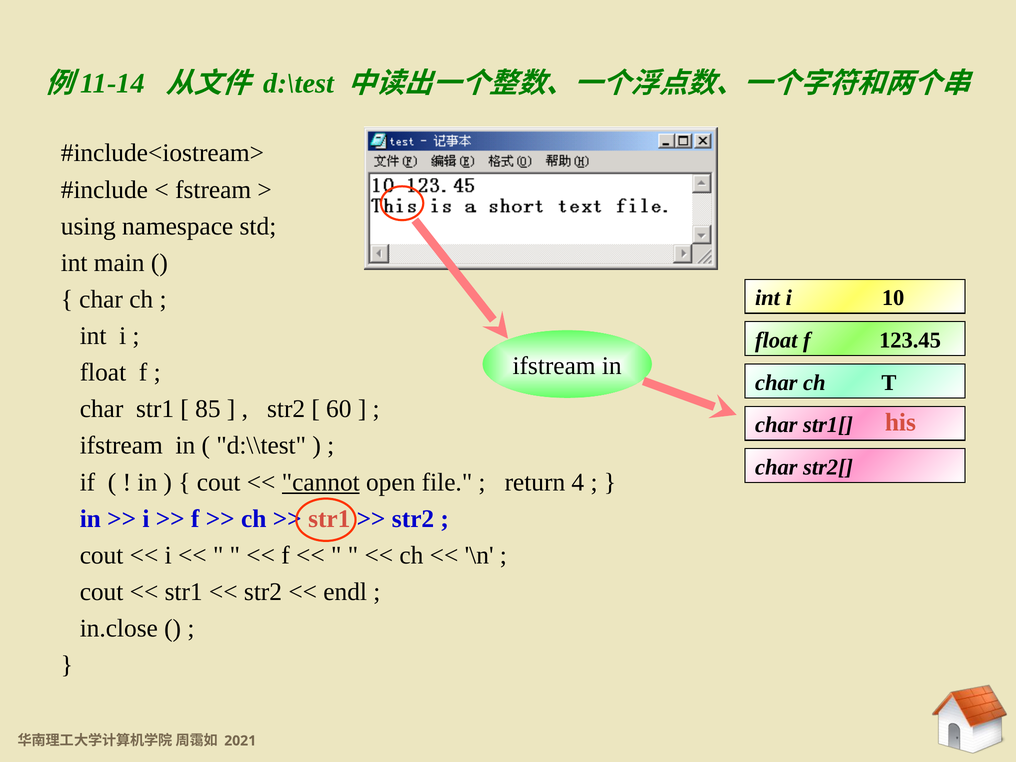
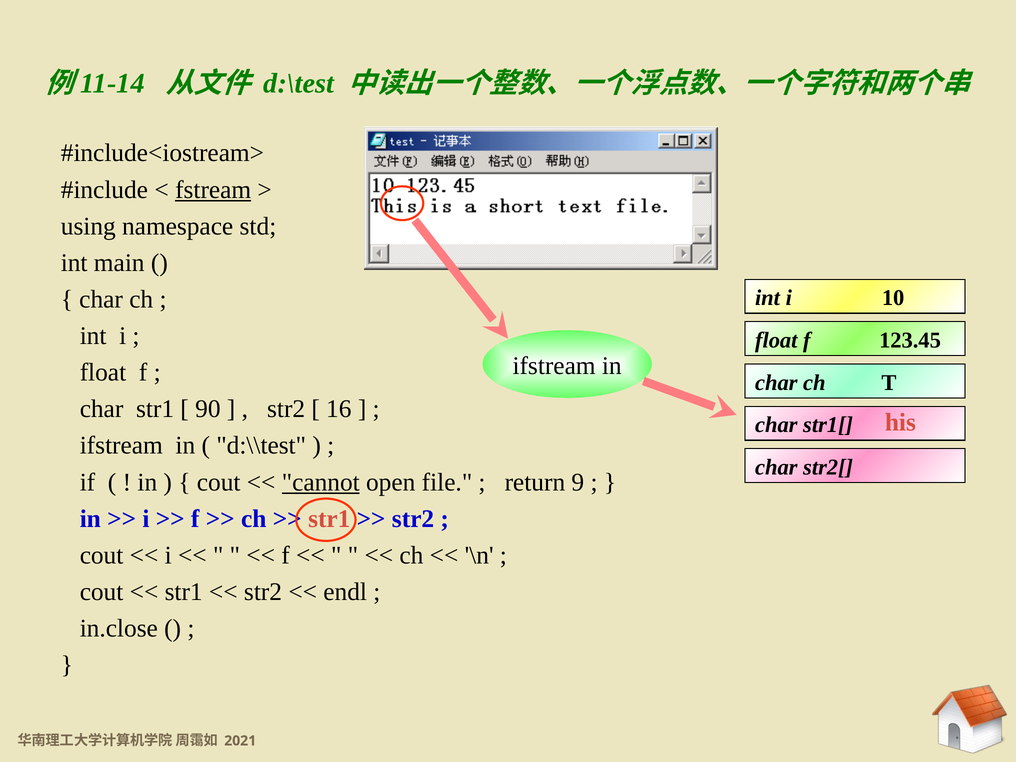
fstream underline: none -> present
85: 85 -> 90
60: 60 -> 16
4: 4 -> 9
